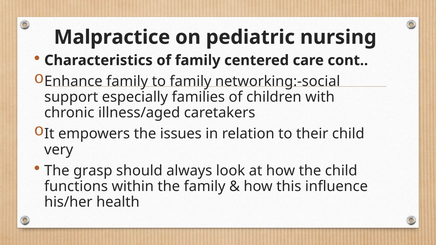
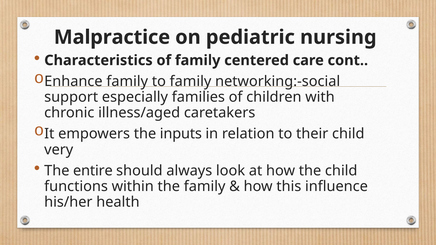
issues: issues -> inputs
grasp: grasp -> entire
